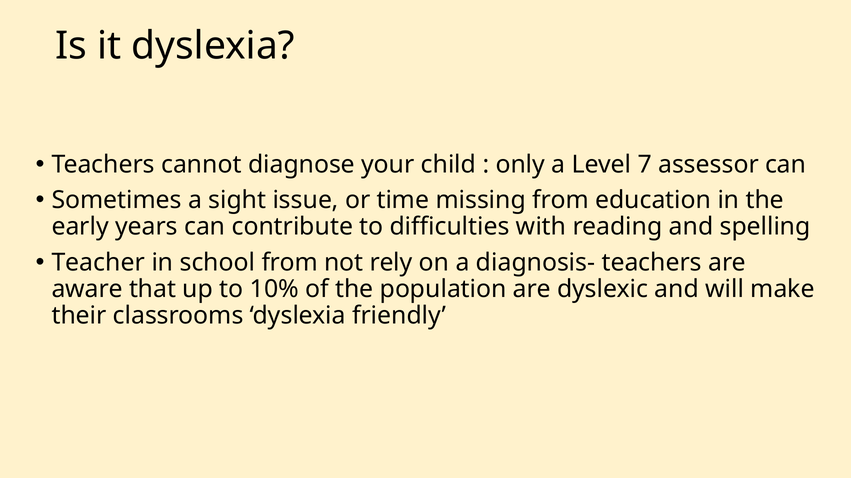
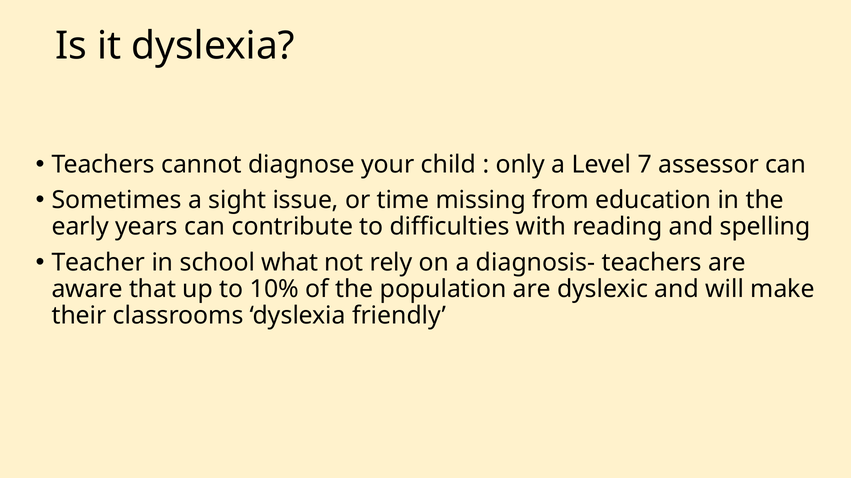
school from: from -> what
